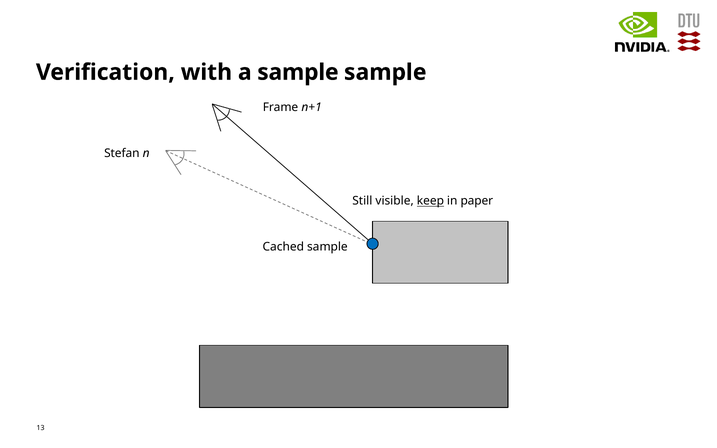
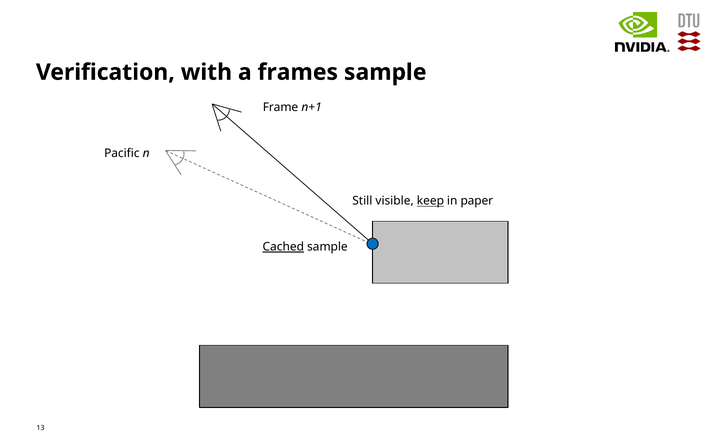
a sample: sample -> frames
Stefan: Stefan -> Pacific
Cached underline: none -> present
